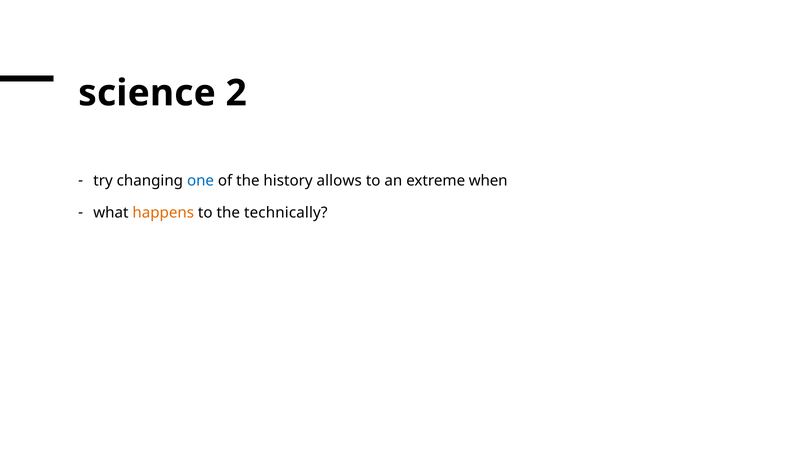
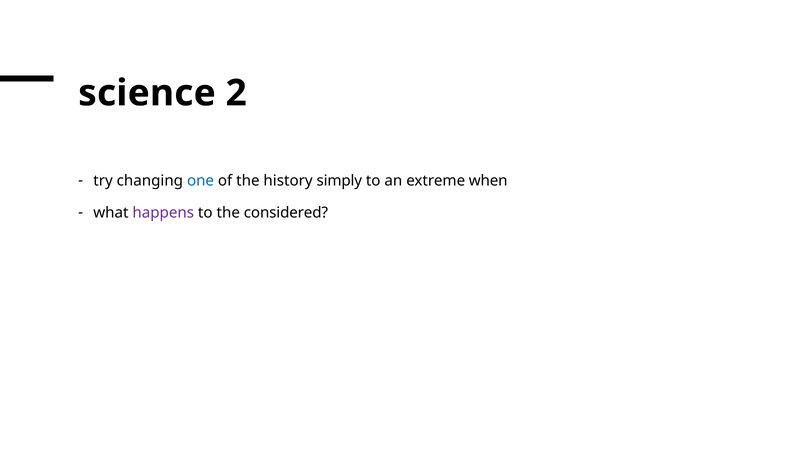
allows: allows -> simply
happens colour: orange -> purple
technically: technically -> considered
